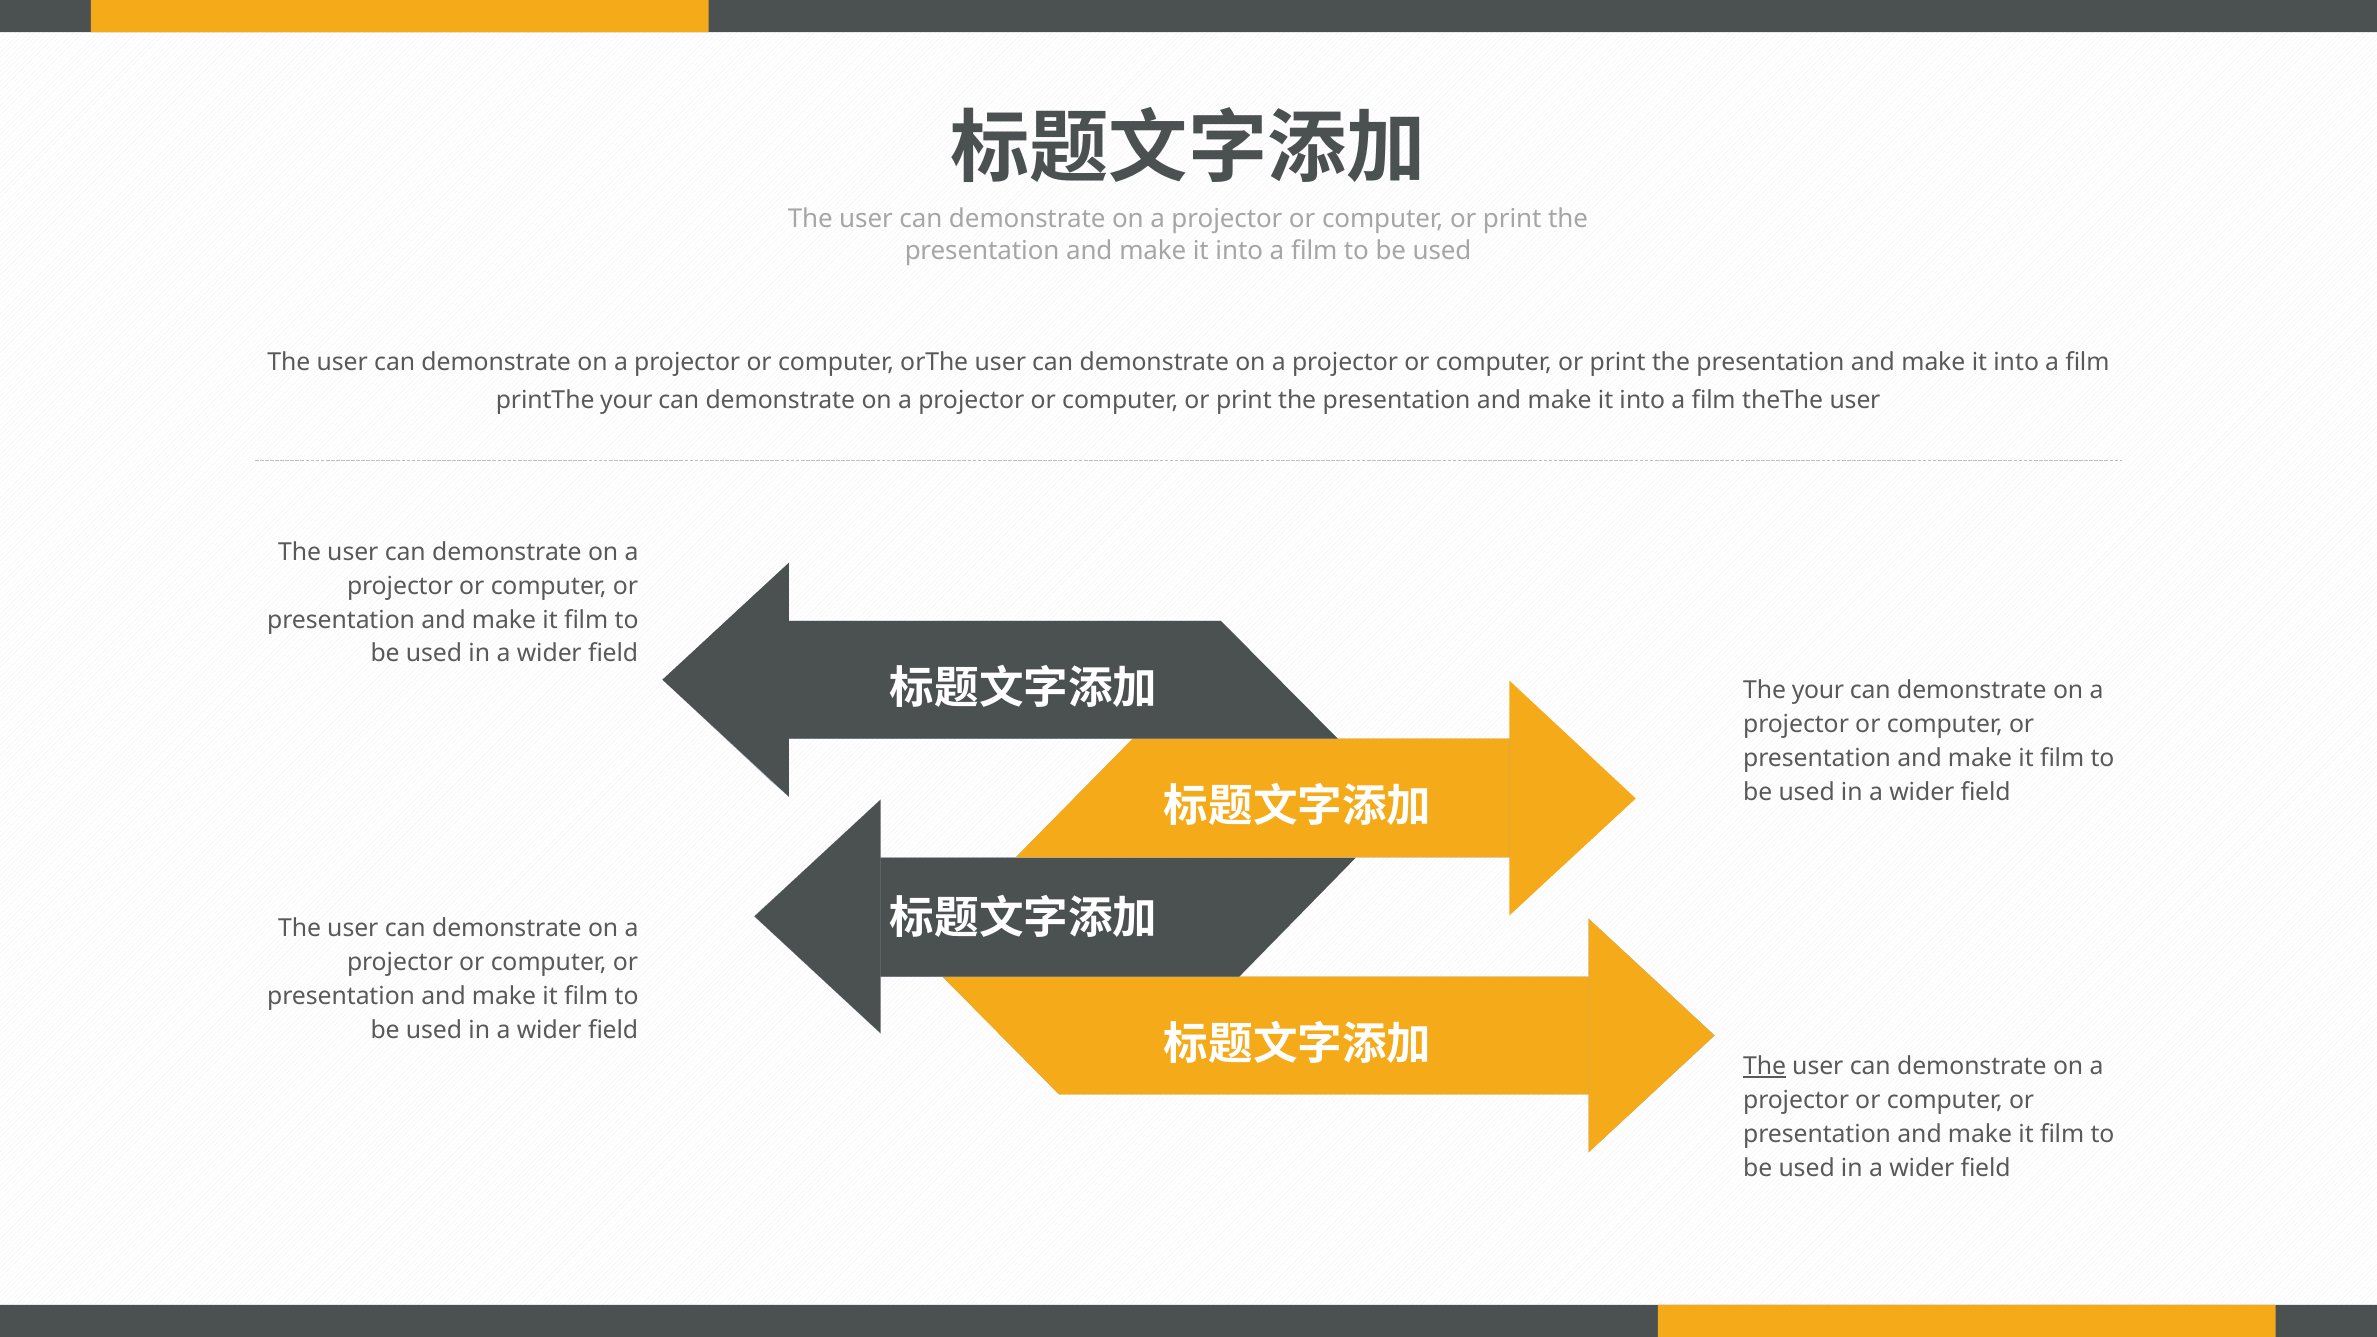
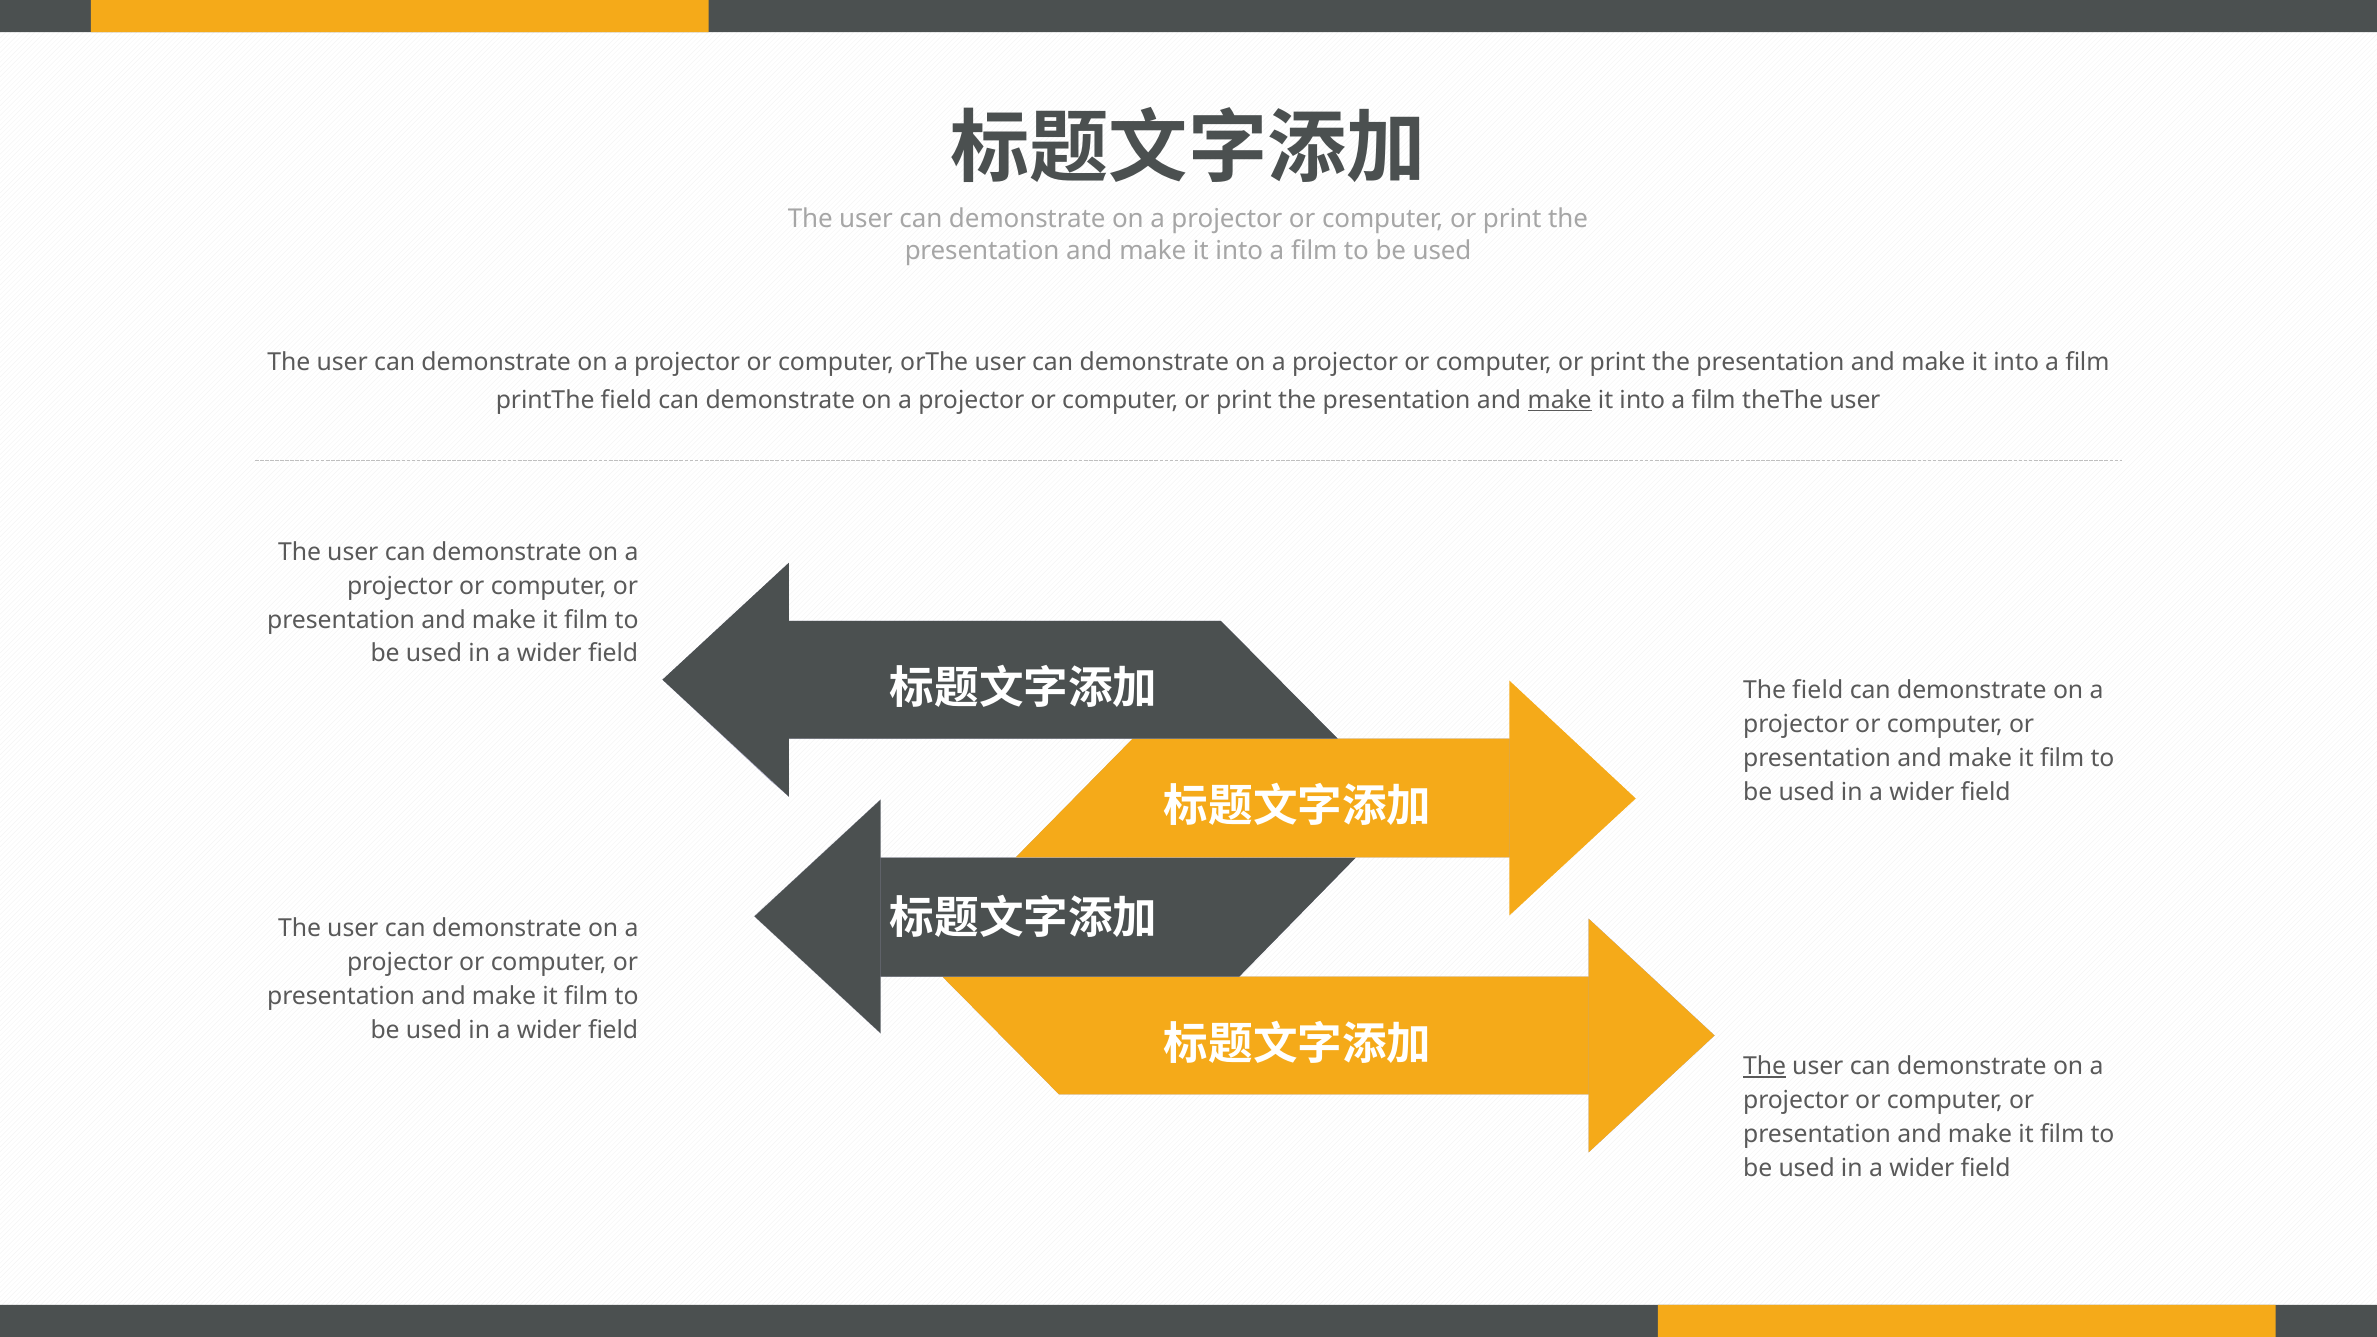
printThe your: your -> field
make at (1560, 400) underline: none -> present
The your: your -> field
